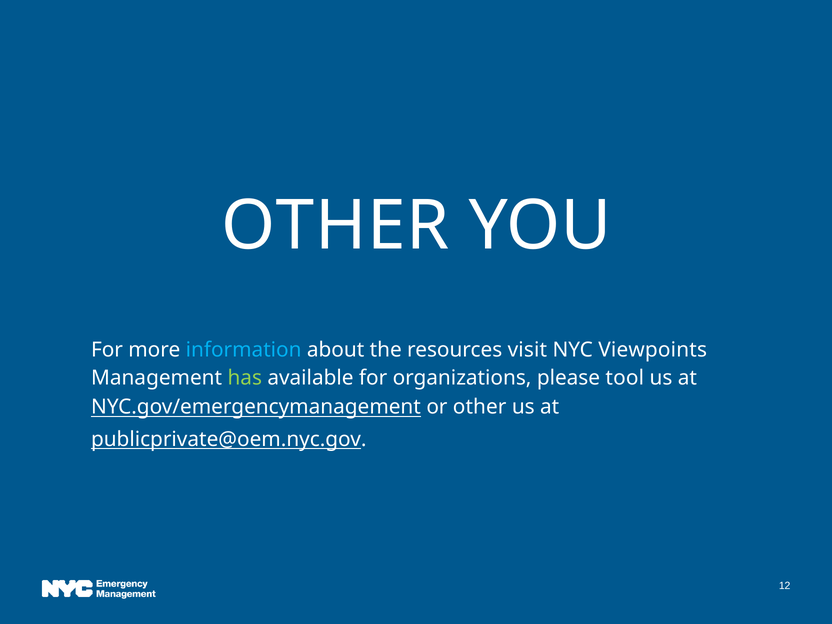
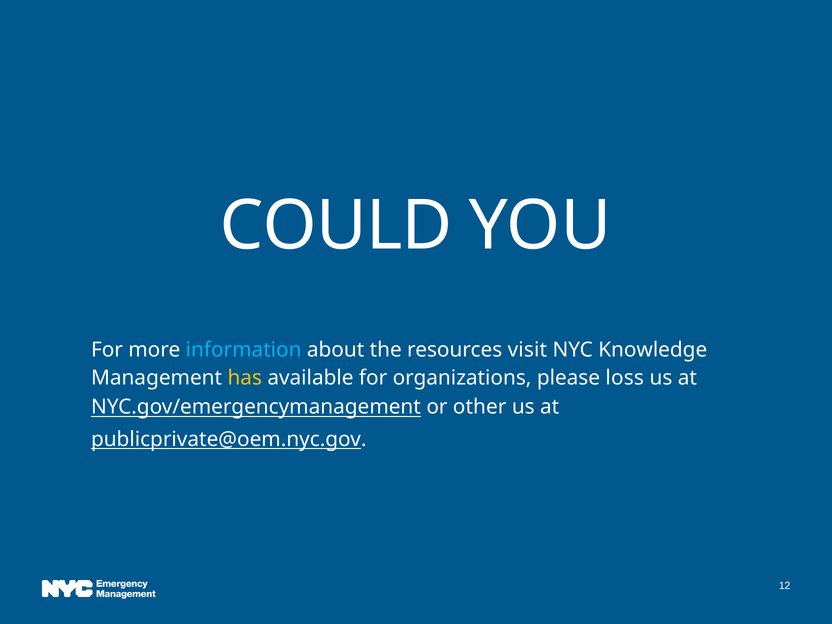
OTHER at (335, 226): OTHER -> COULD
Viewpoints: Viewpoints -> Knowledge
has colour: light green -> yellow
tool: tool -> loss
